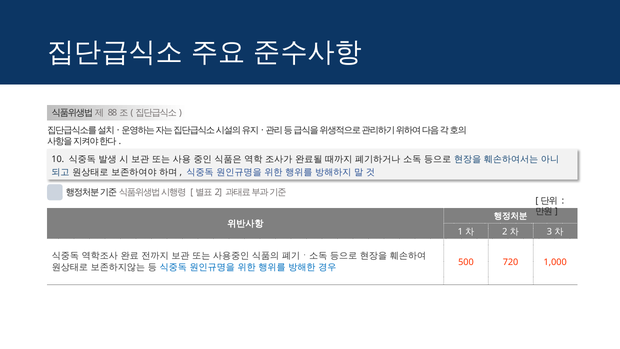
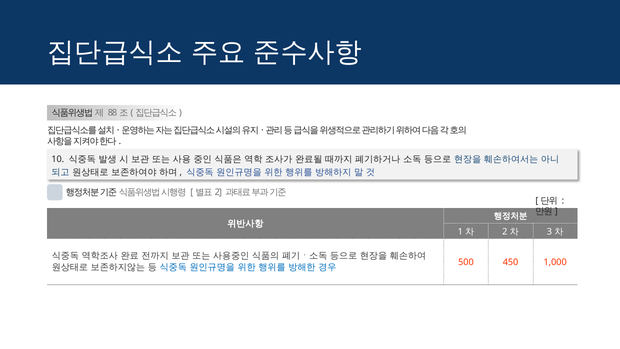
720: 720 -> 450
